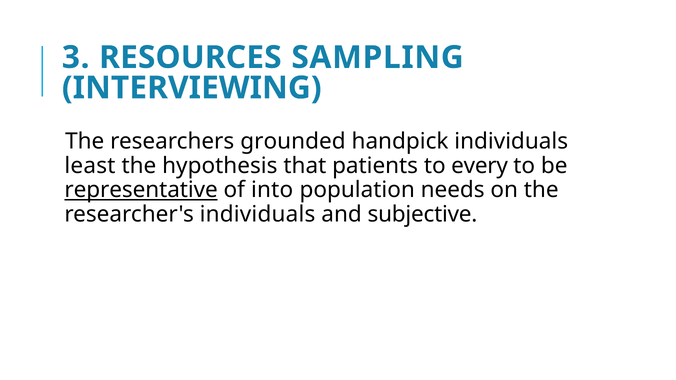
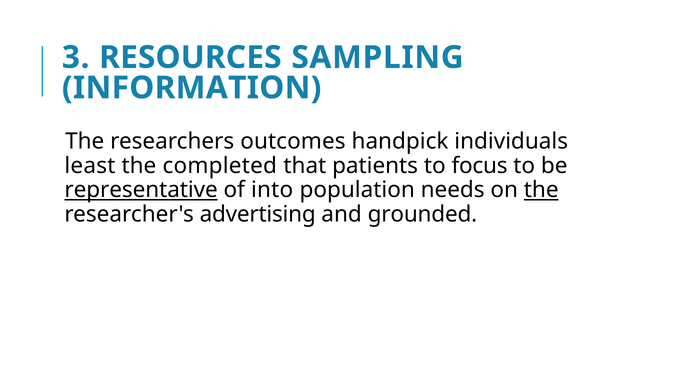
INTERVIEWING: INTERVIEWING -> INFORMATION
grounded: grounded -> outcomes
hypothesis: hypothesis -> completed
every: every -> focus
the at (541, 190) underline: none -> present
researcher's individuals: individuals -> advertising
subjective: subjective -> grounded
